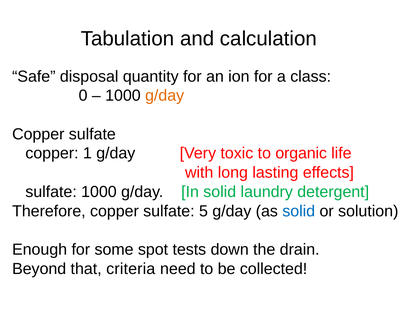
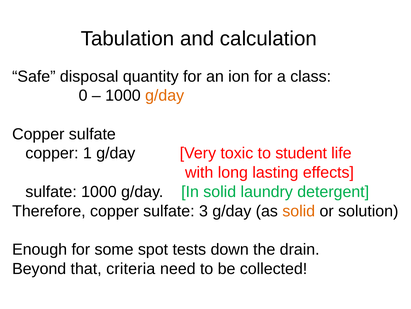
organic: organic -> student
5: 5 -> 3
solid at (299, 211) colour: blue -> orange
